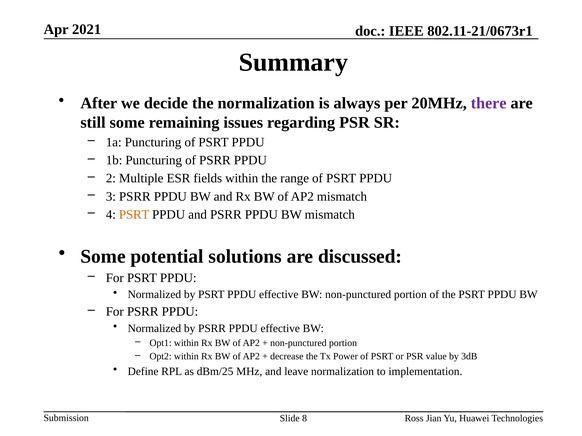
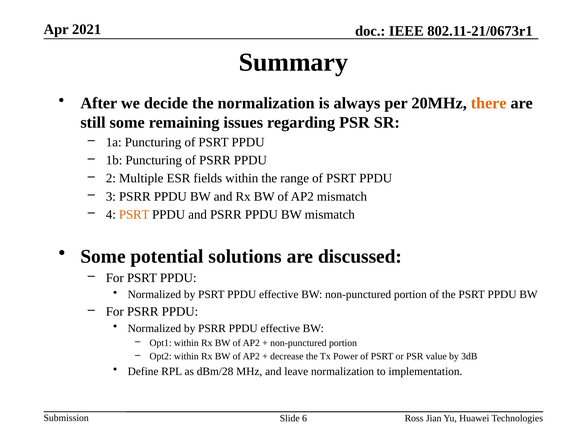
there colour: purple -> orange
dBm/25: dBm/25 -> dBm/28
8: 8 -> 6
